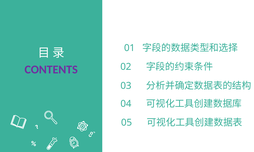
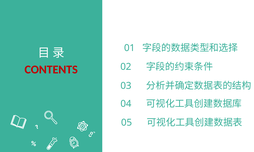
CONTENTS colour: purple -> red
